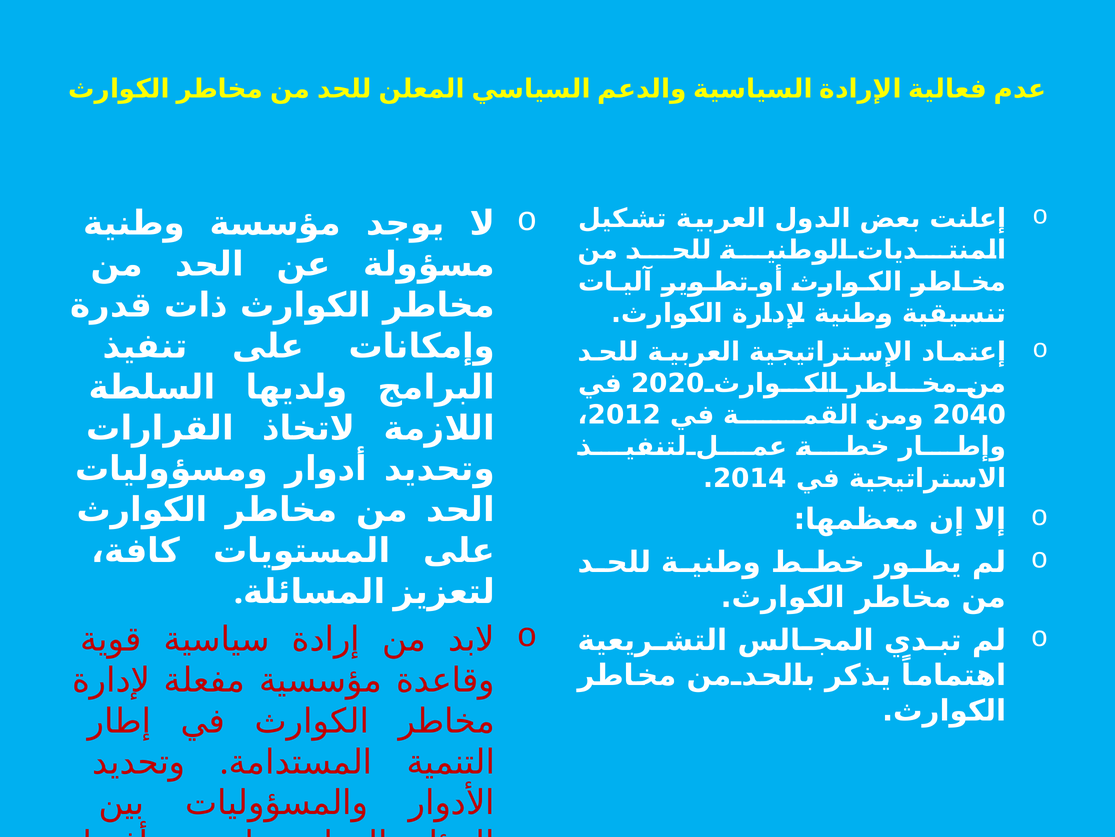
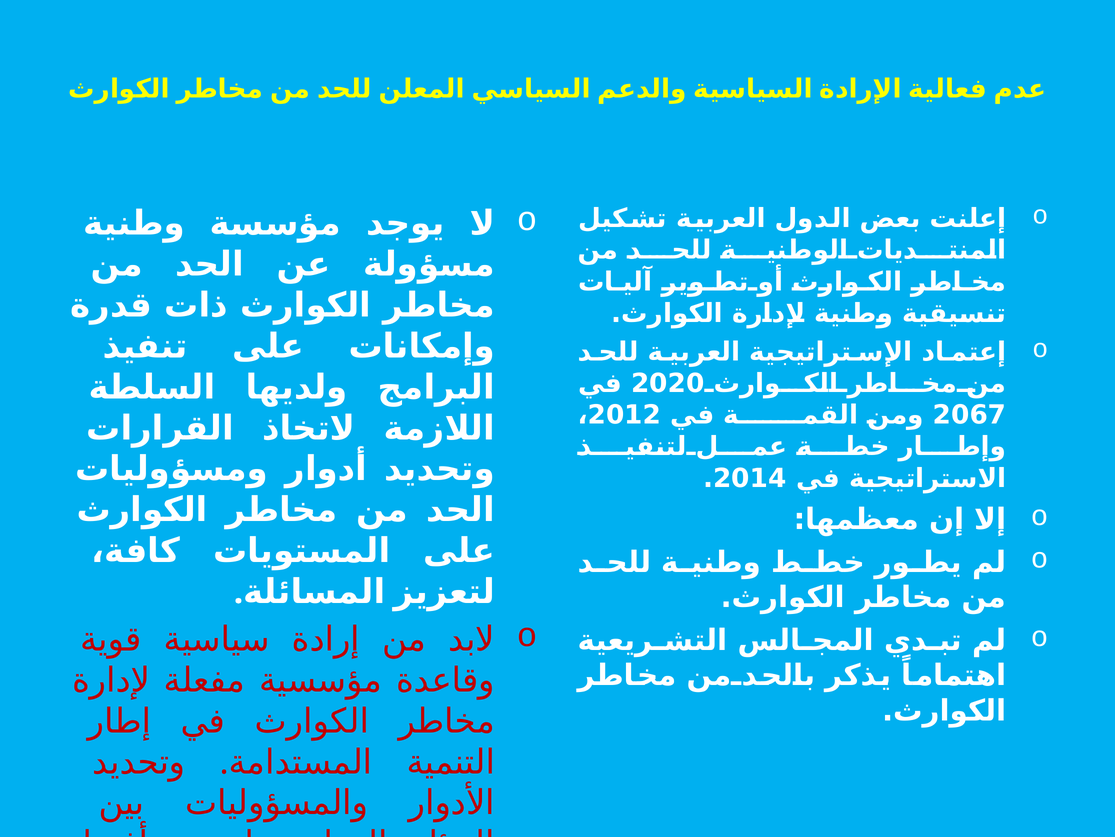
2040: 2040 -> 2067
